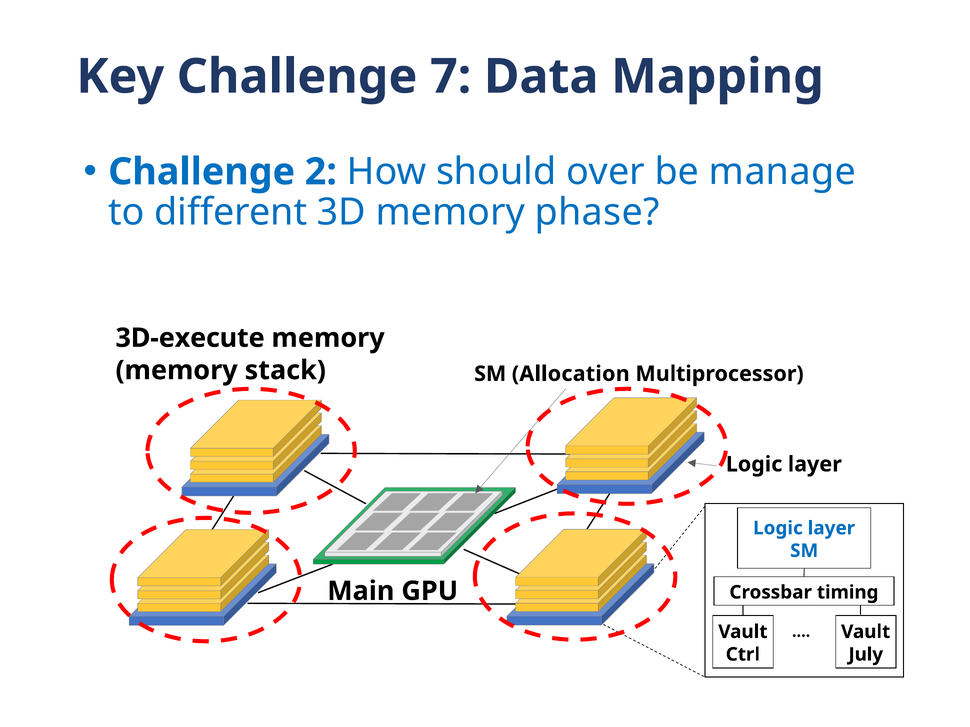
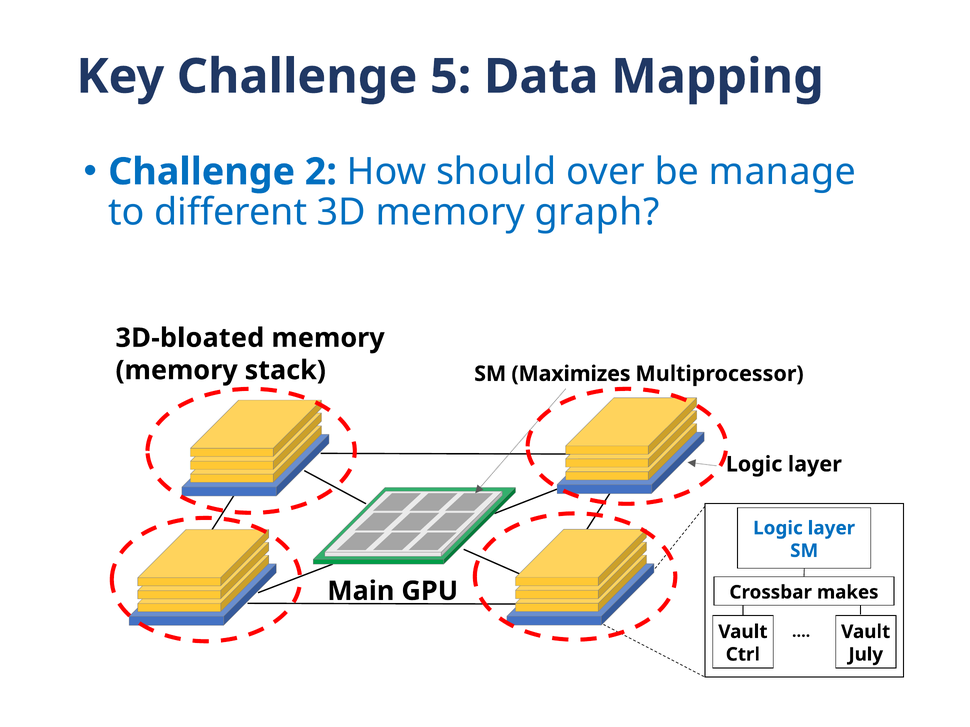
7: 7 -> 5
phase: phase -> graph
3D-execute: 3D-execute -> 3D-bloated
Allocation: Allocation -> Maximizes
timing: timing -> makes
